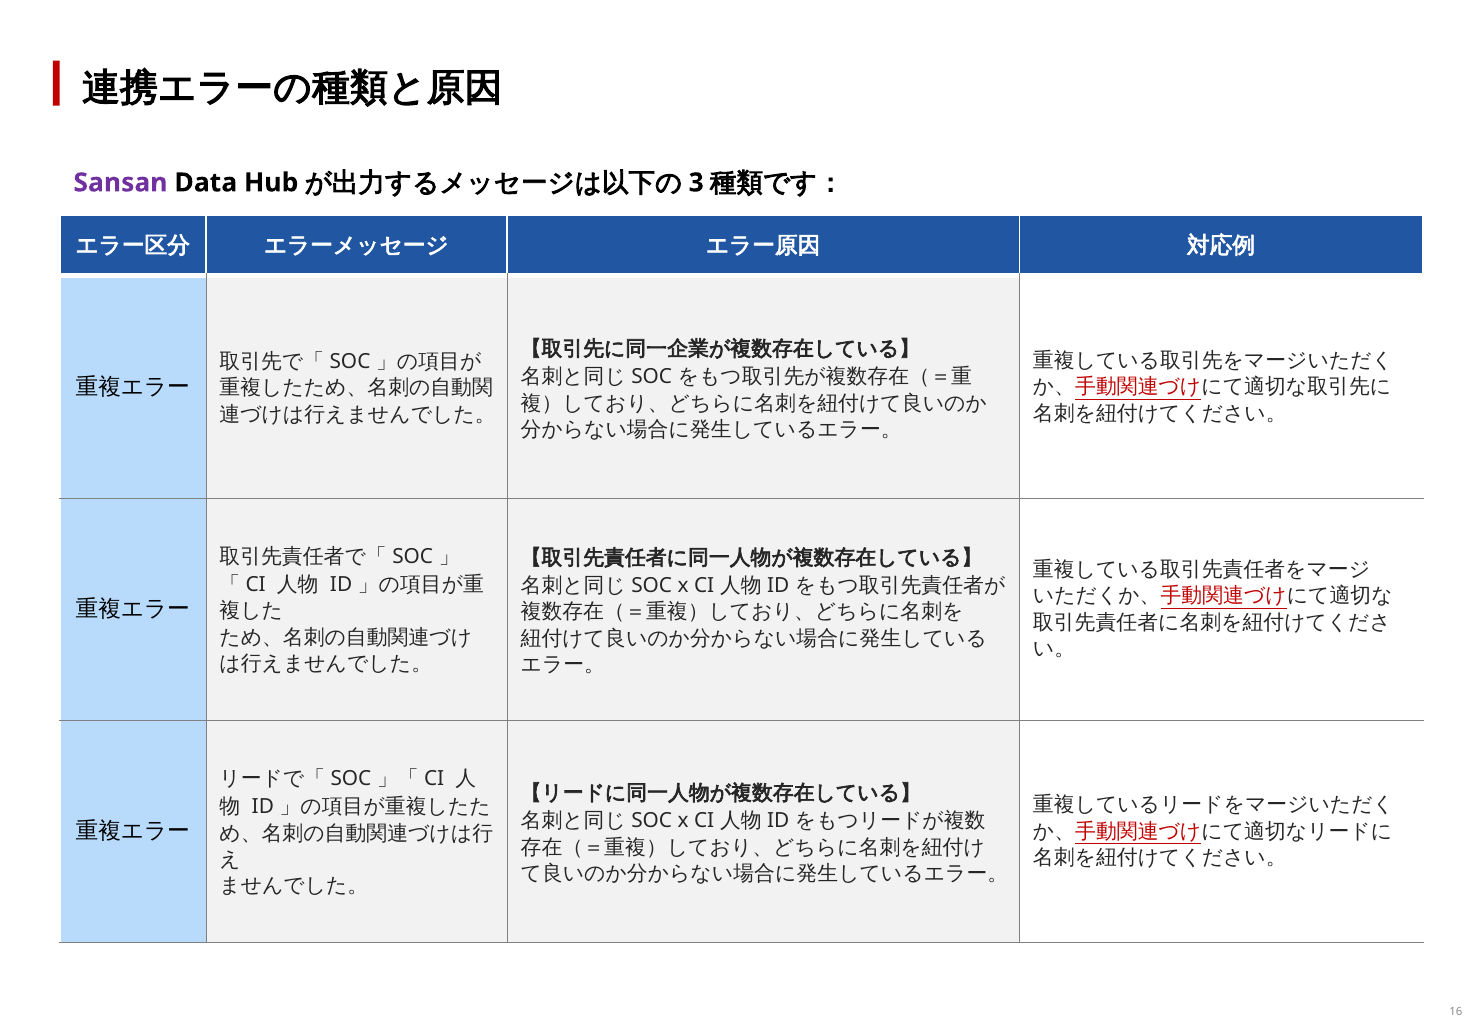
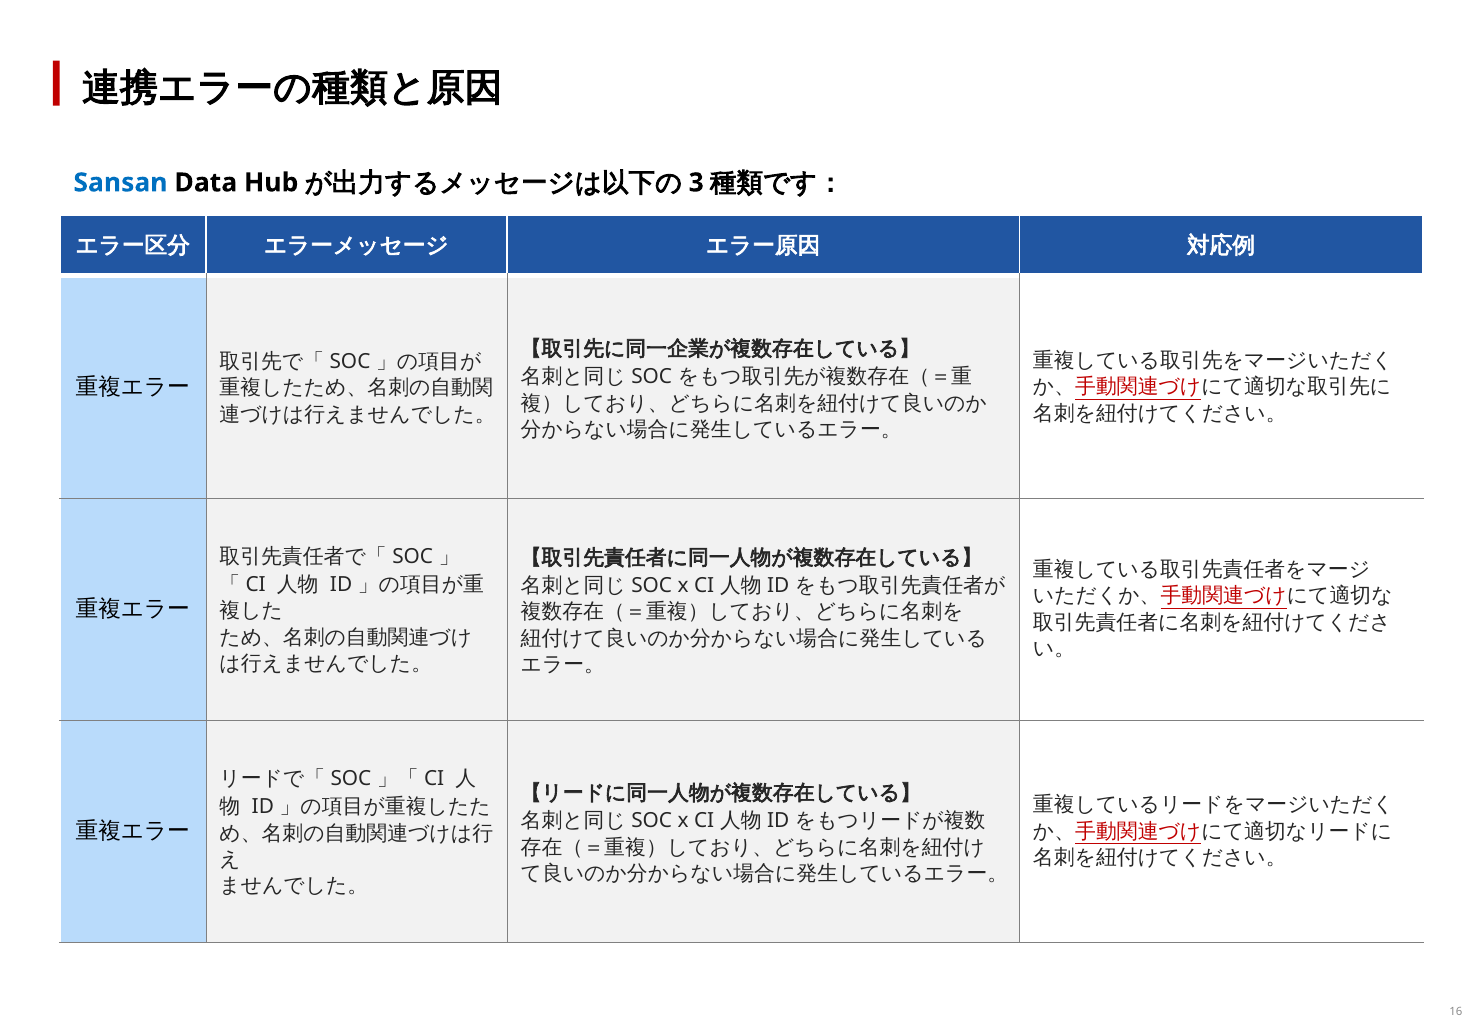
Sansan colour: purple -> blue
